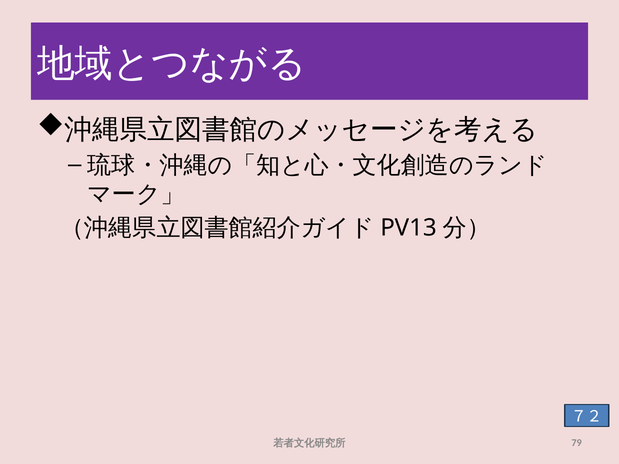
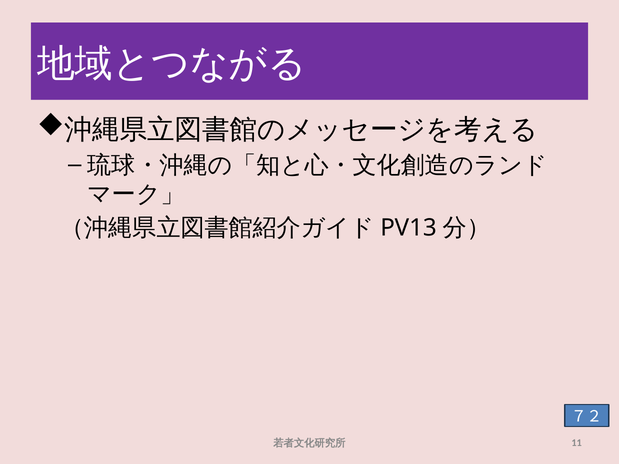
79: 79 -> 11
